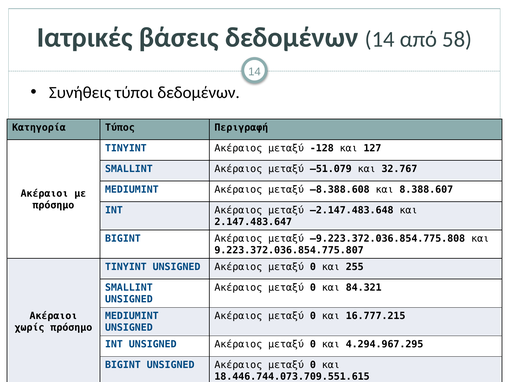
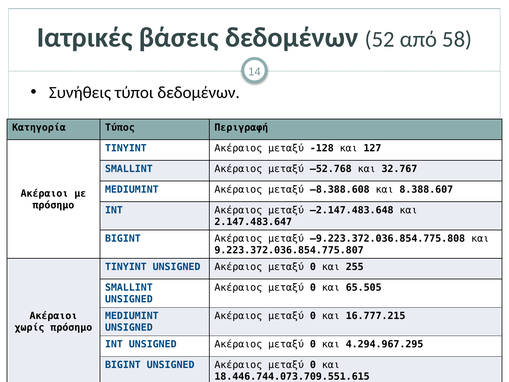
δεδομένων 14: 14 -> 52
–51.079: –51.079 -> –52.768
84.321: 84.321 -> 65.505
